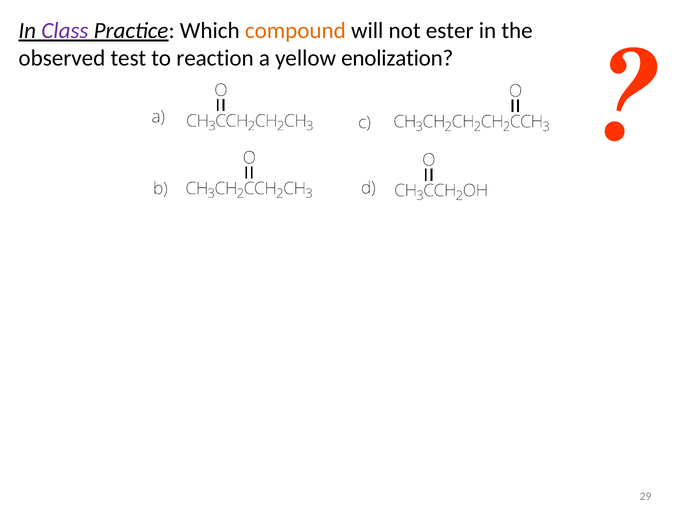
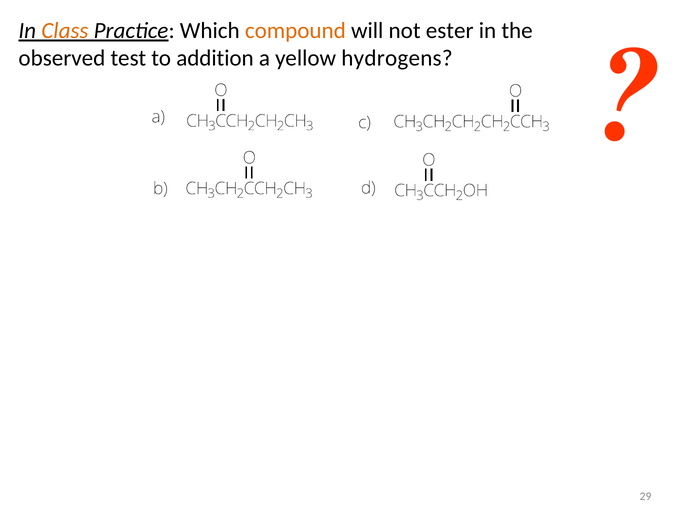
Class colour: purple -> orange
reaction: reaction -> addition
enolization: enolization -> hydrogens
